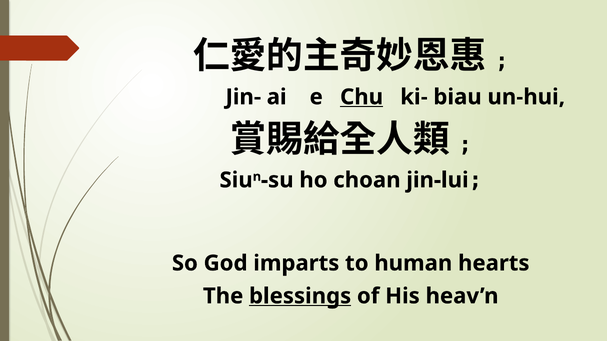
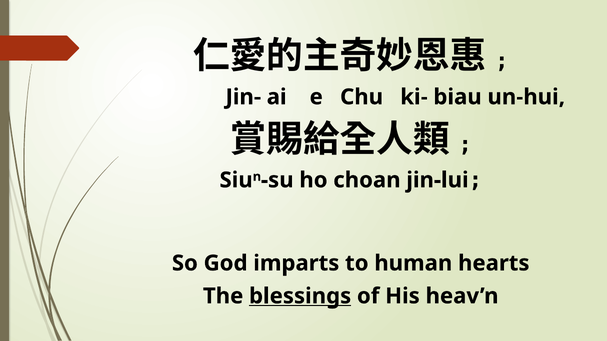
Chu underline: present -> none
